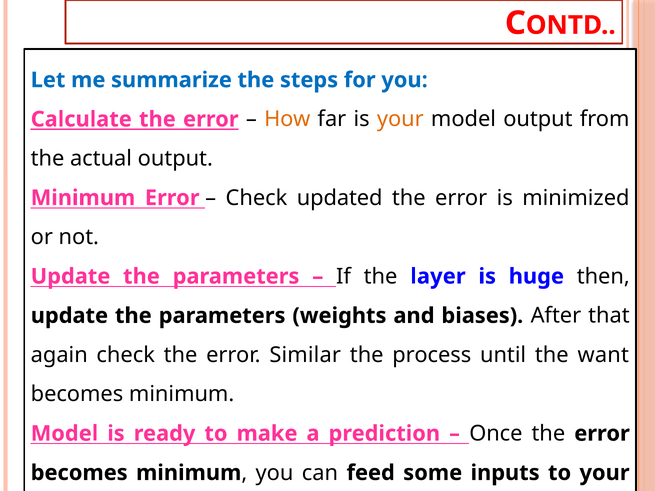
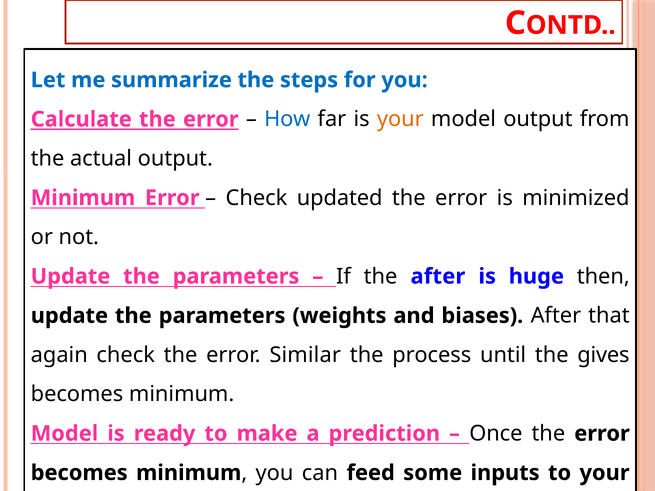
How colour: orange -> blue
the layer: layer -> after
want: want -> gives
